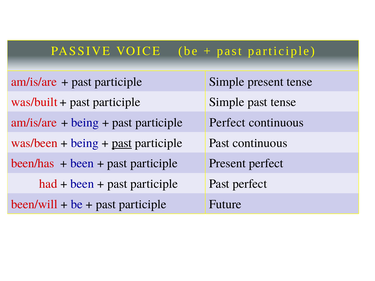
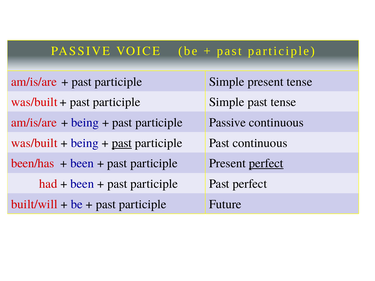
participle Perfect: Perfect -> Passive
was/been at (34, 143): was/been -> was/built
perfect at (266, 164) underline: none -> present
been/will: been/will -> built/will
